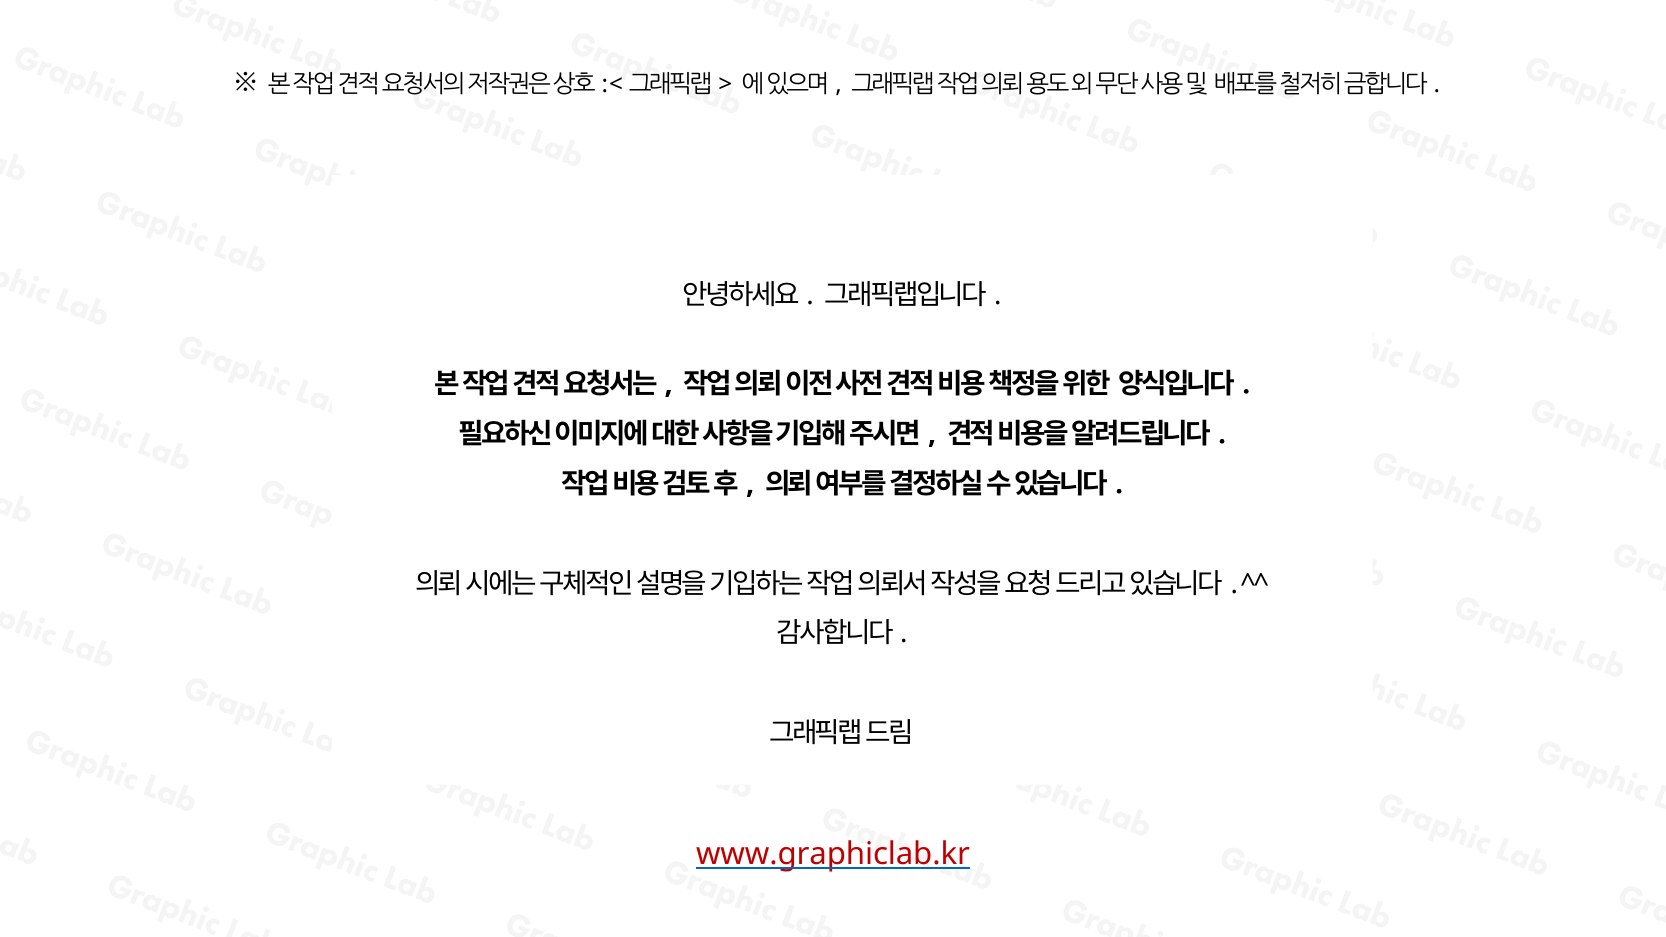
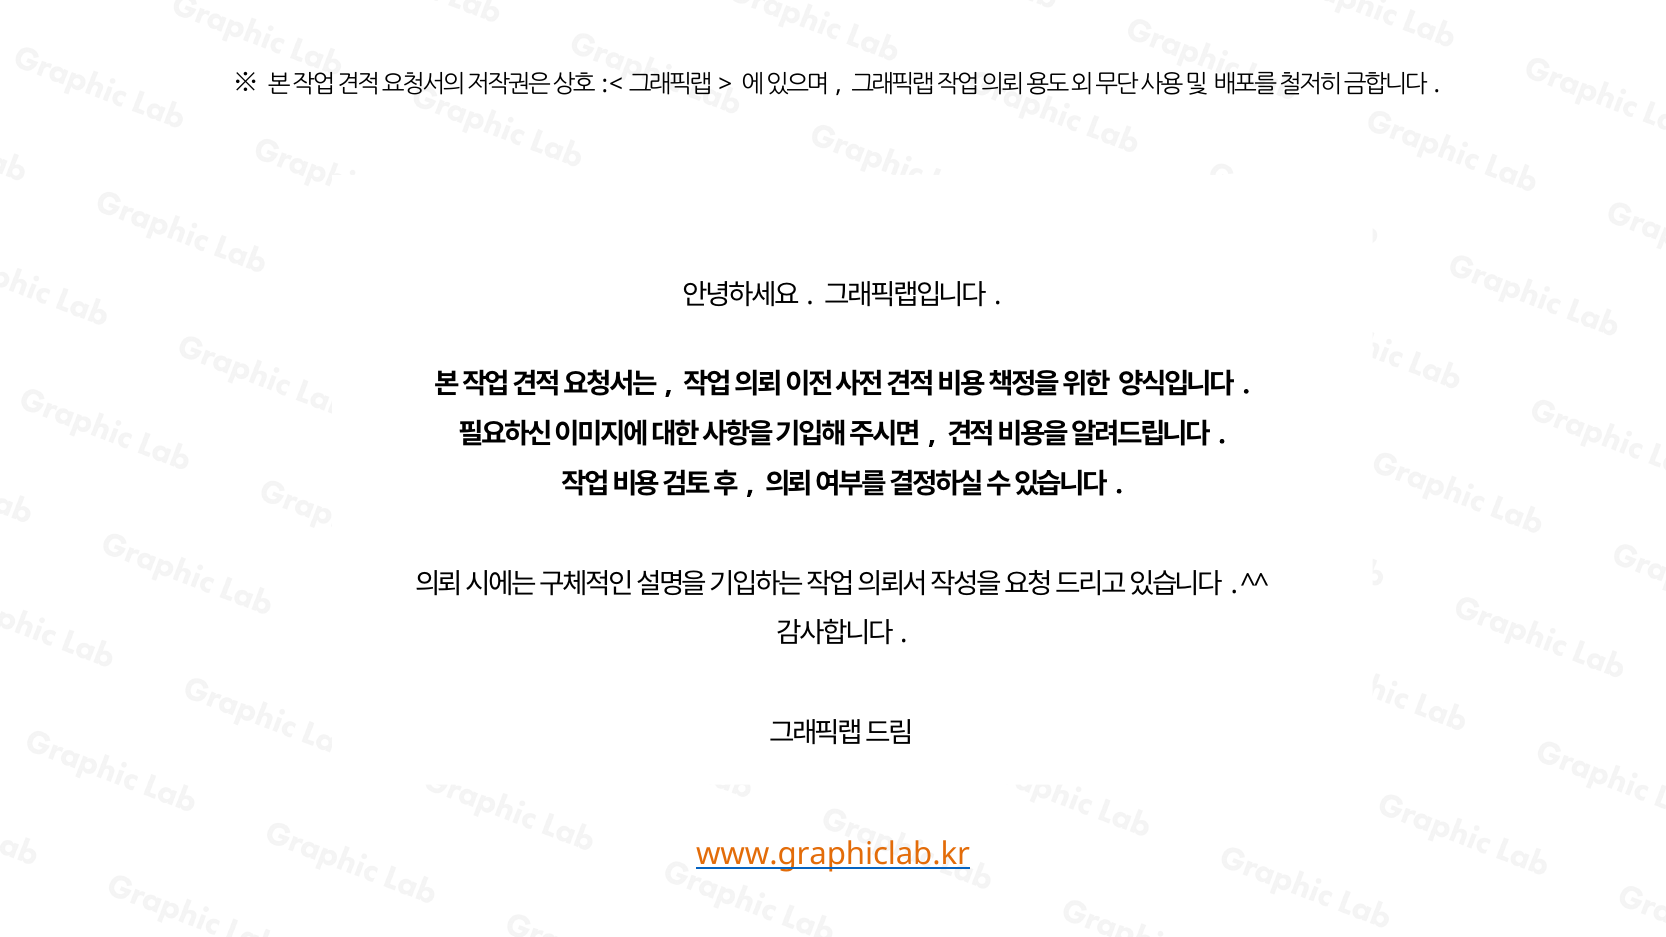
www.graphiclab.kr colour: red -> orange
